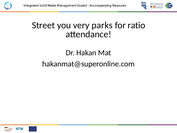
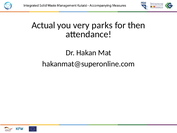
Street: Street -> Actual
ratio: ratio -> then
